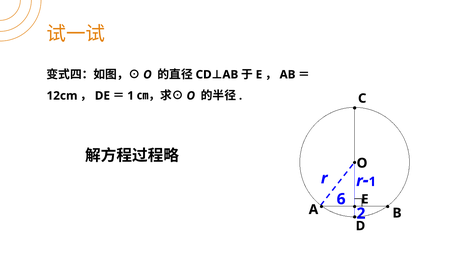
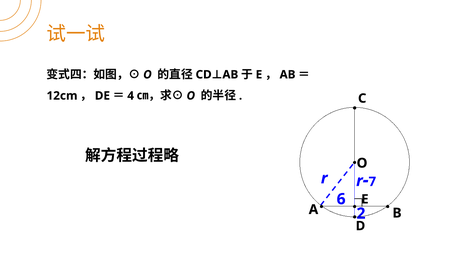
1 at (131, 96): 1 -> 4
1 at (372, 182): 1 -> 7
